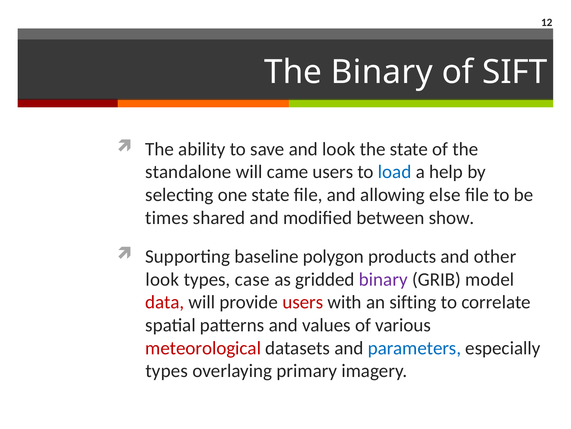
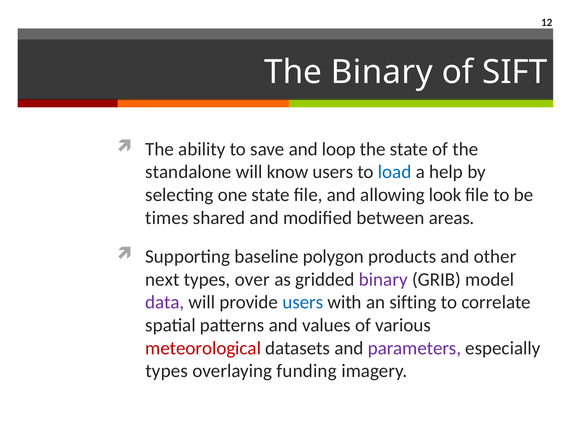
and look: look -> loop
came: came -> know
else: else -> look
show: show -> areas
look at (162, 279): look -> next
case: case -> over
data colour: red -> purple
users at (303, 302) colour: red -> blue
parameters colour: blue -> purple
primary: primary -> funding
